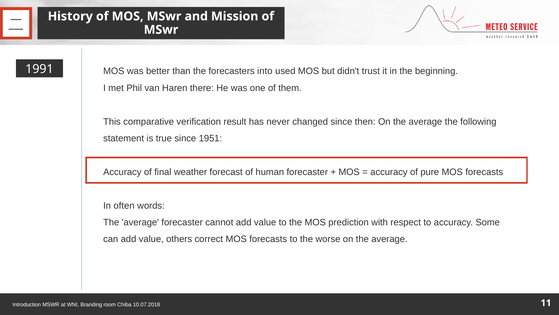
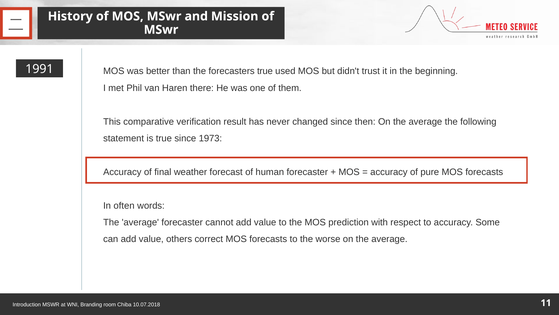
forecasters into: into -> true
1951: 1951 -> 1973
